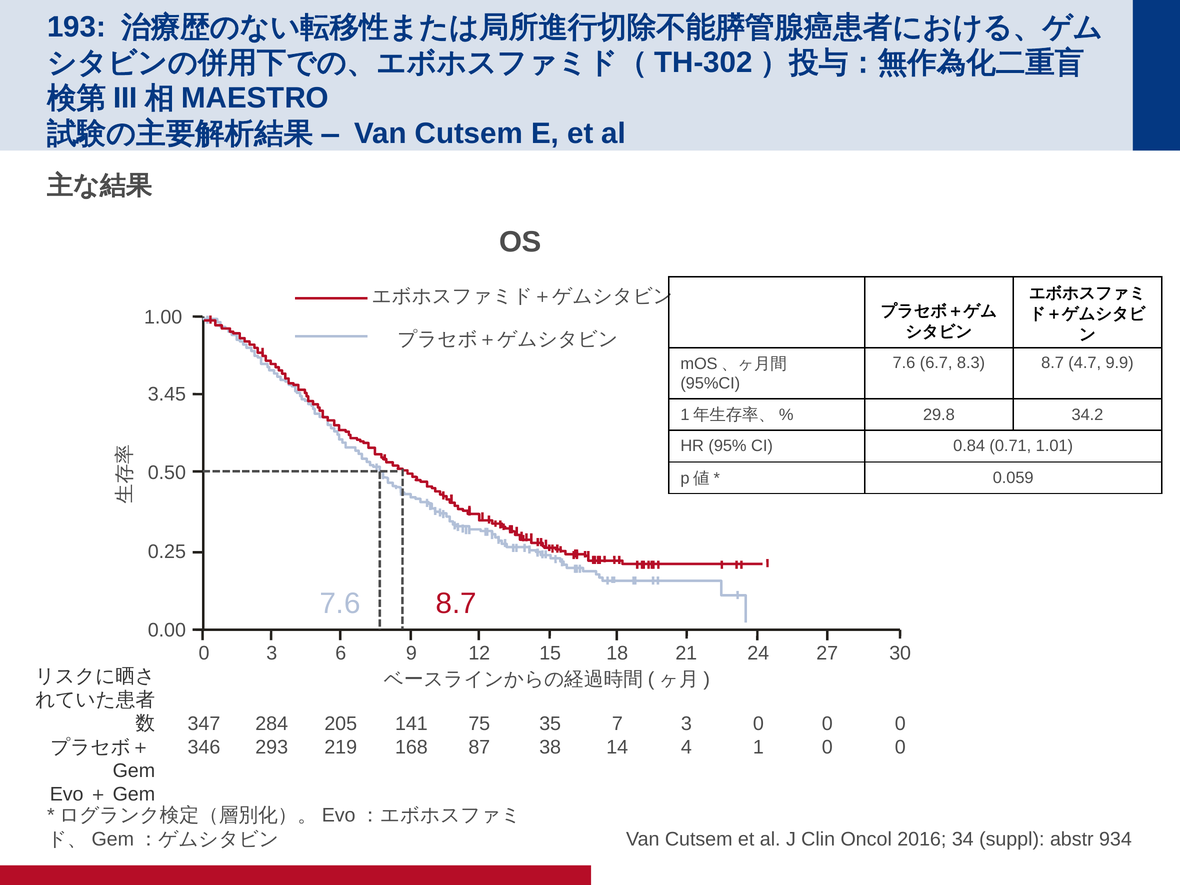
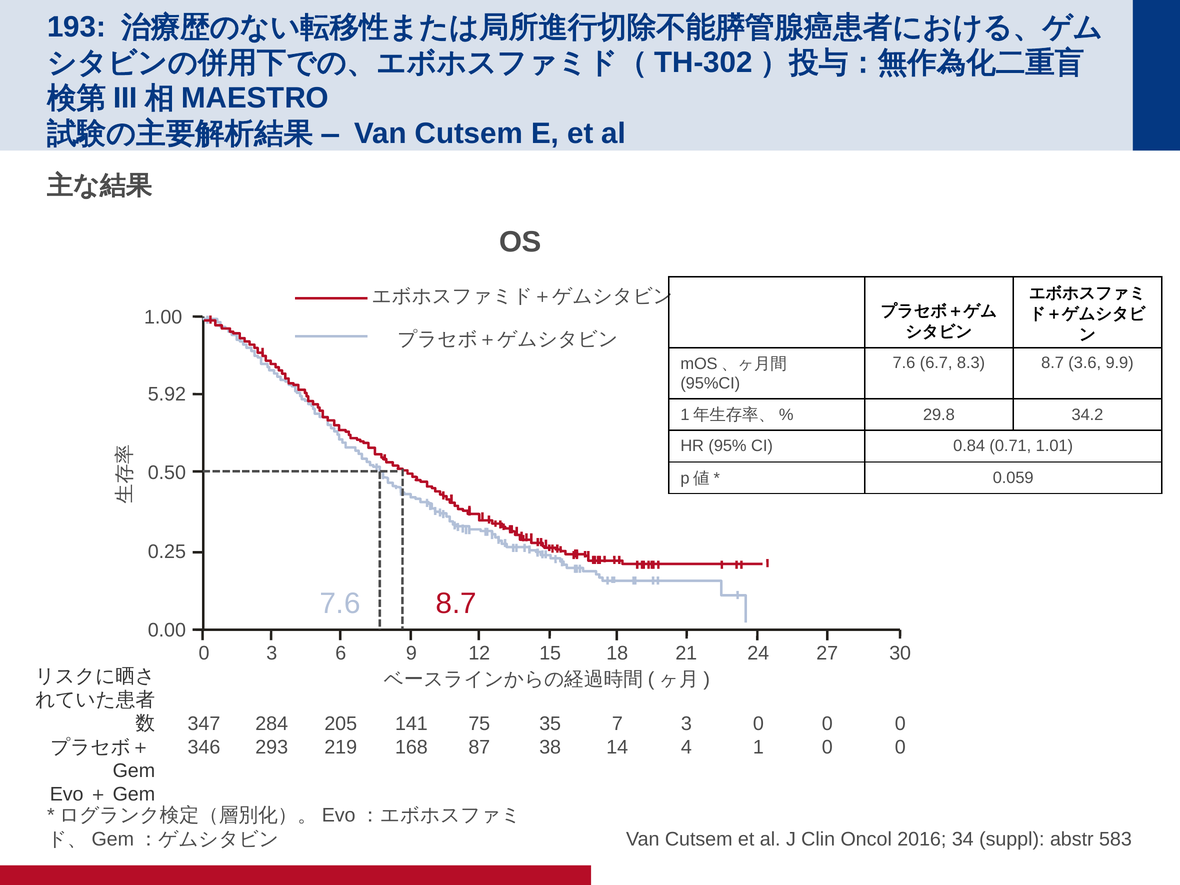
4.7: 4.7 -> 3.6
3.45: 3.45 -> 5.92
934: 934 -> 583
